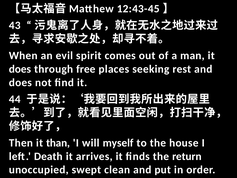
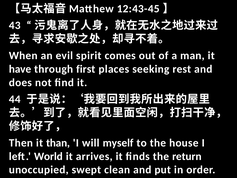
does at (20, 69): does -> have
free: free -> first
Death: Death -> World
